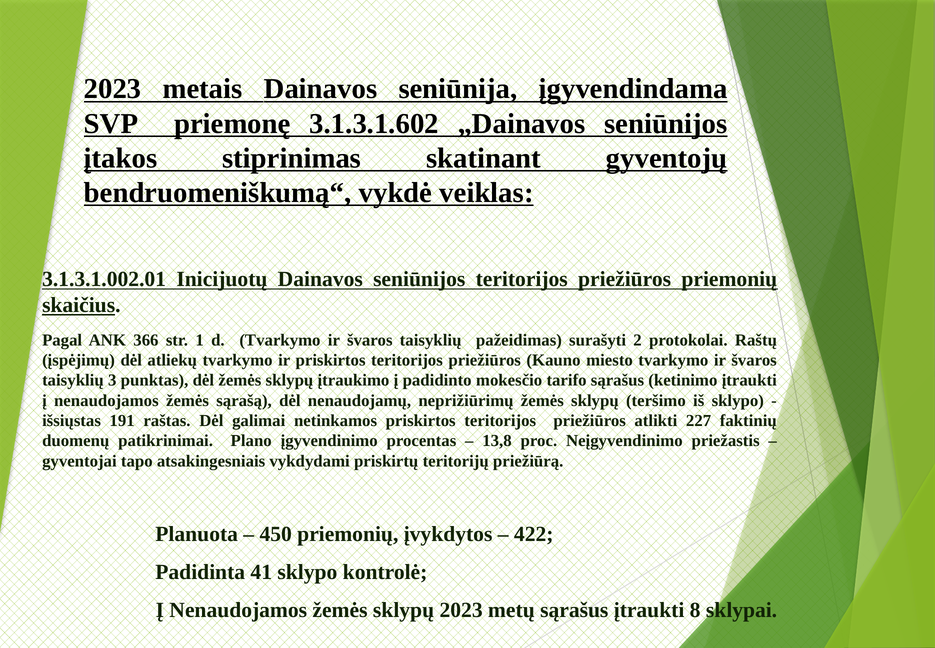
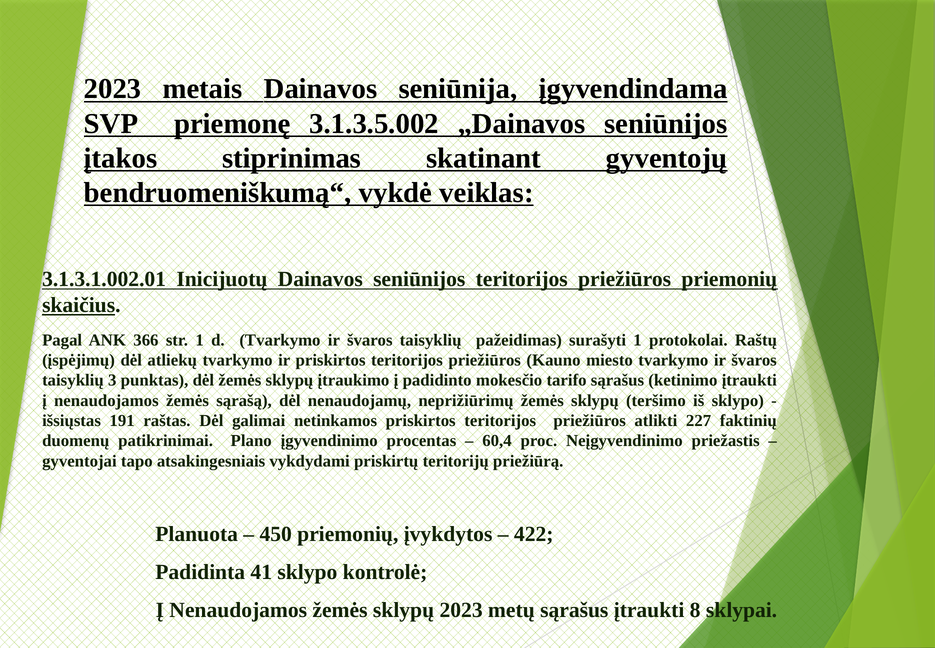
3.1.3.1.602: 3.1.3.1.602 -> 3.1.3.5.002
surašyti 2: 2 -> 1
13,8: 13,8 -> 60,4
